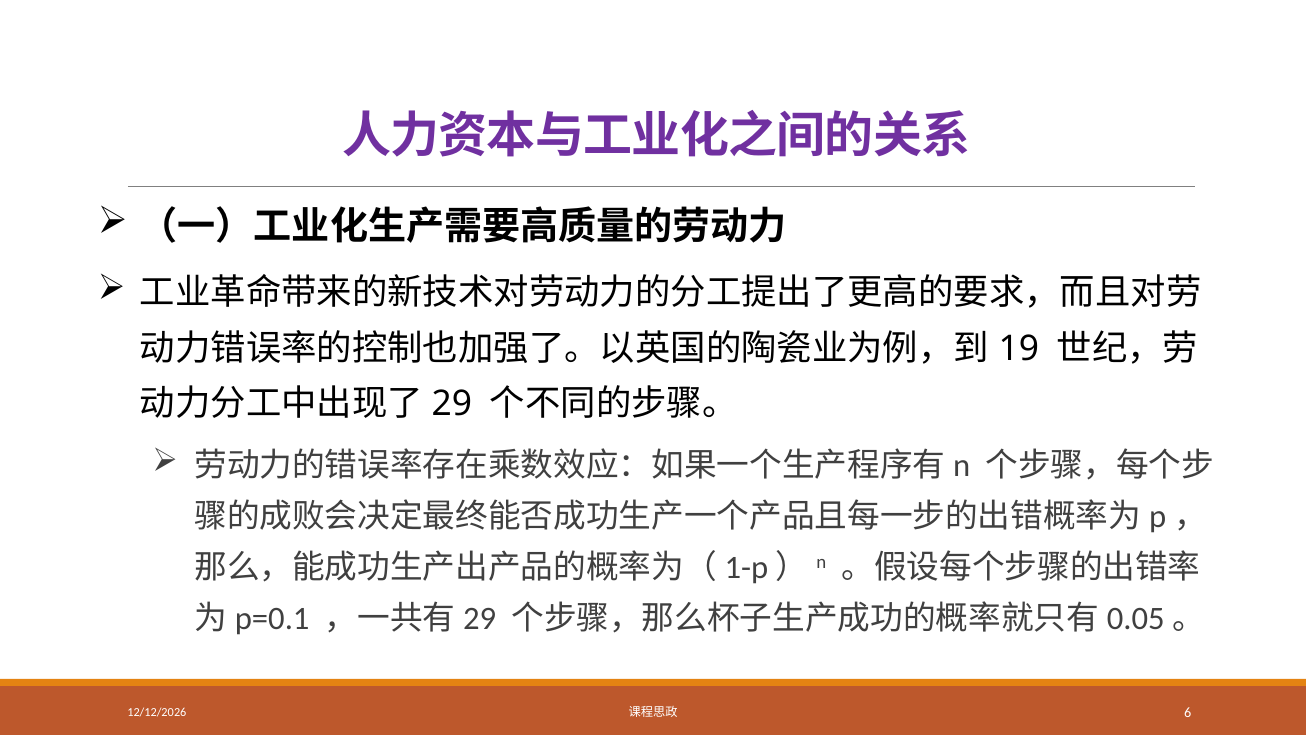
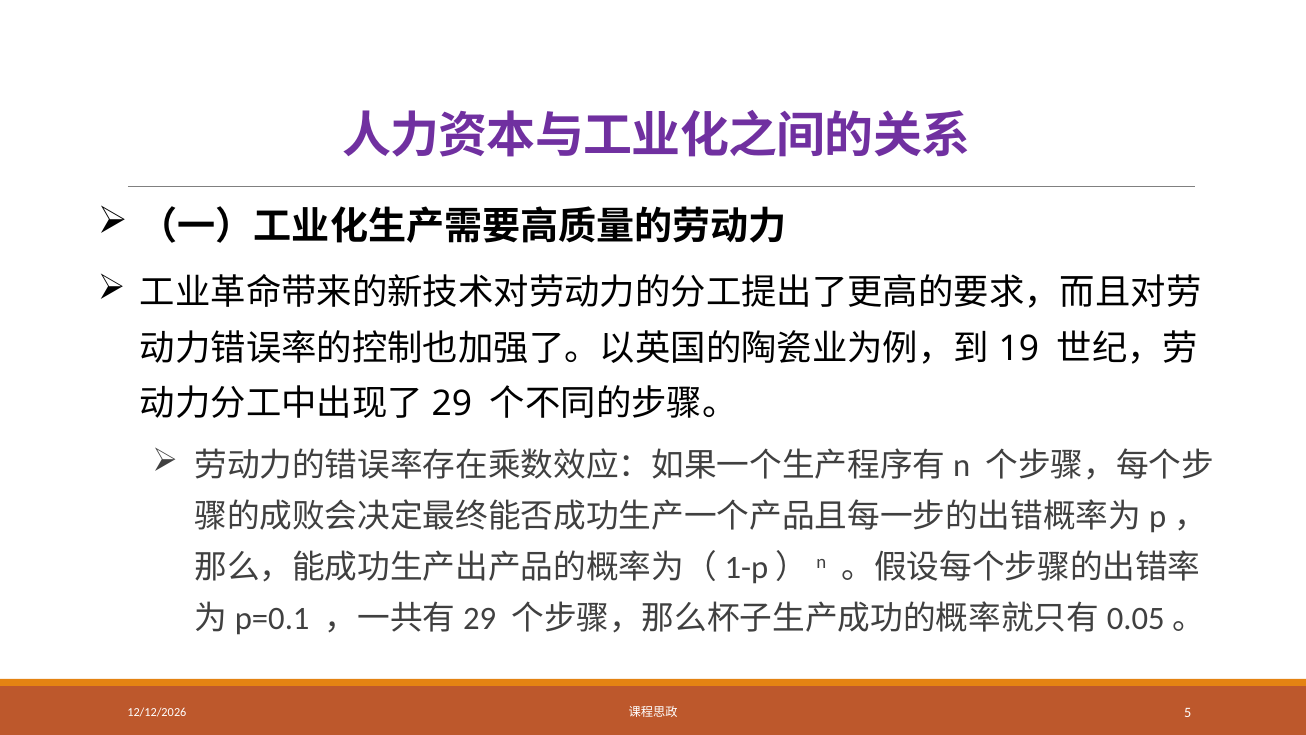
6: 6 -> 5
